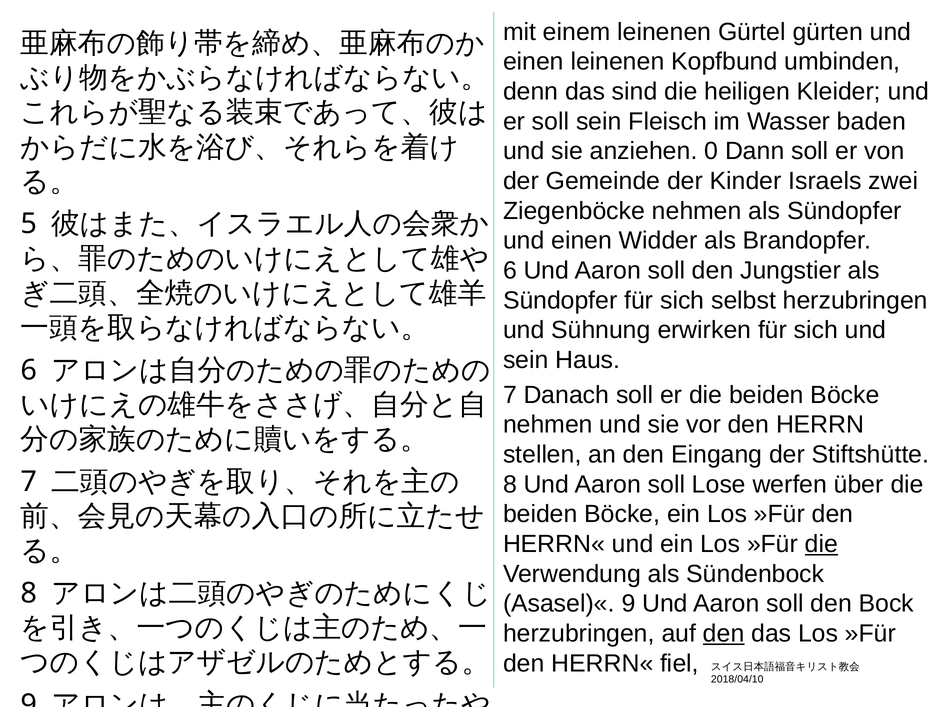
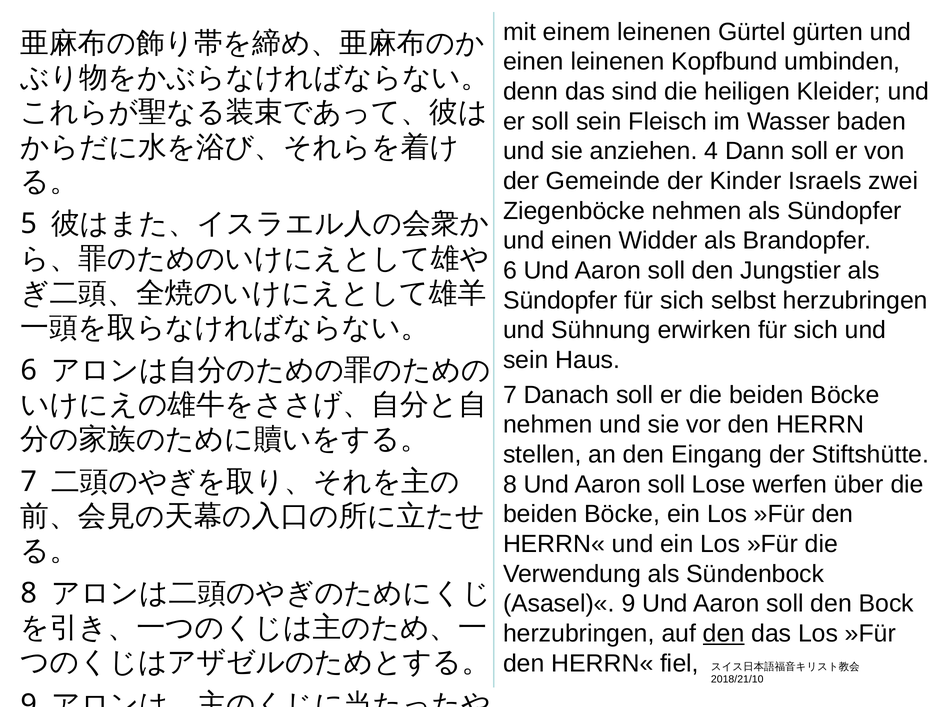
0: 0 -> 4
die at (822, 544) underline: present -> none
2018/04/10: 2018/04/10 -> 2018/21/10
